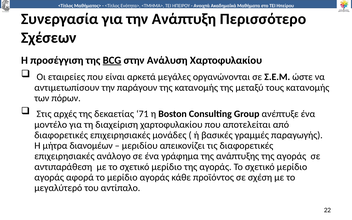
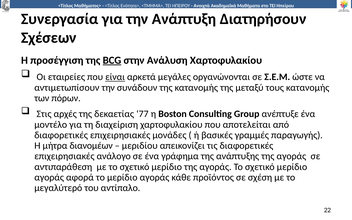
Περισσότερο: Περισσότερο -> Διατηρήσουν
είναι underline: none -> present
παράγουν: παράγουν -> συνάδουν
71: 71 -> 77
